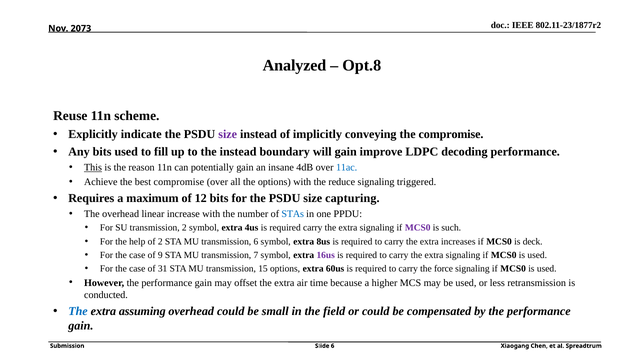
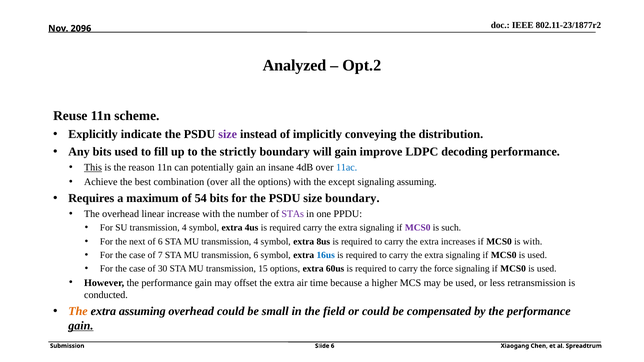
2073: 2073 -> 2096
Opt.8: Opt.8 -> Opt.2
the compromise: compromise -> distribution
the instead: instead -> strictly
best compromise: compromise -> combination
reduce: reduce -> except
signaling triggered: triggered -> assuming
12: 12 -> 54
size capturing: capturing -> boundary
STAs colour: blue -> purple
SU transmission 2: 2 -> 4
help: help -> next
of 2: 2 -> 6
MU transmission 6: 6 -> 4
is deck: deck -> with
9: 9 -> 7
transmission 7: 7 -> 6
16us colour: purple -> blue
31: 31 -> 30
The at (78, 311) colour: blue -> orange
gain at (81, 326) underline: none -> present
